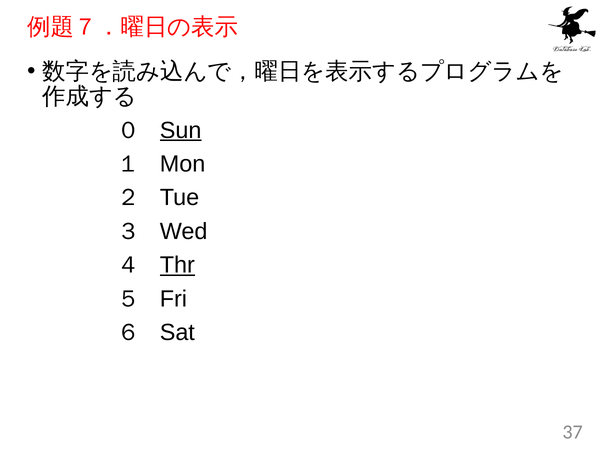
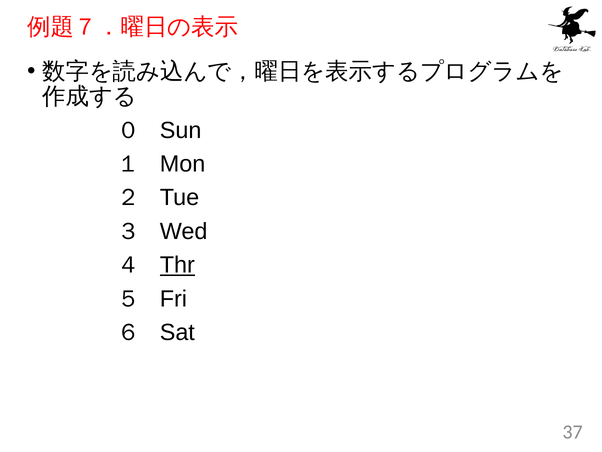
Sun underline: present -> none
